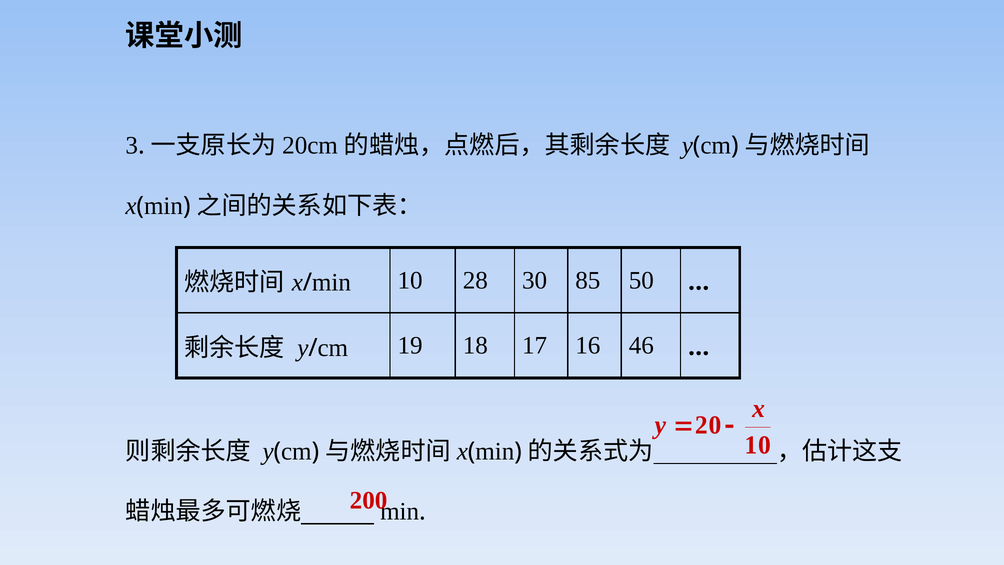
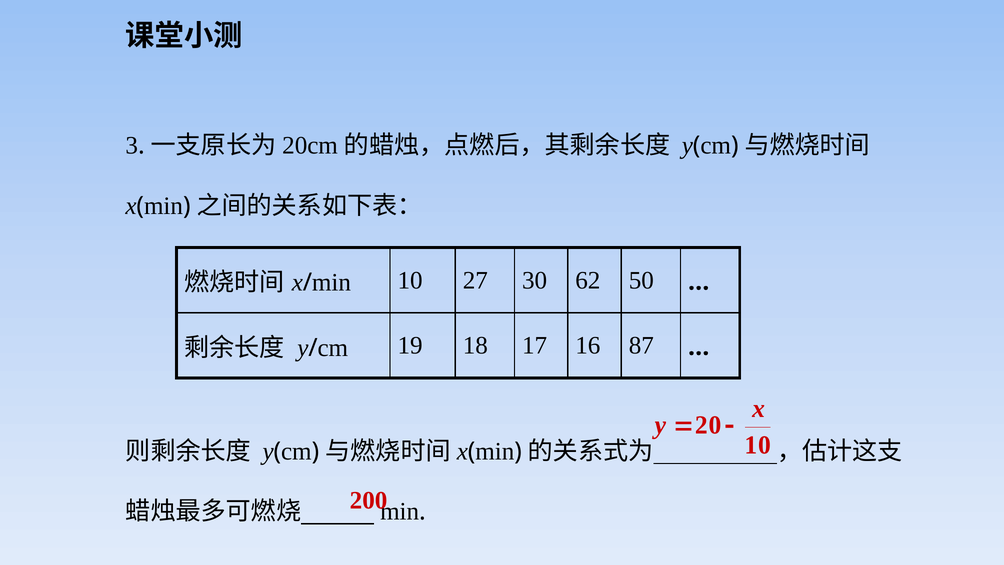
28: 28 -> 27
85: 85 -> 62
46: 46 -> 87
